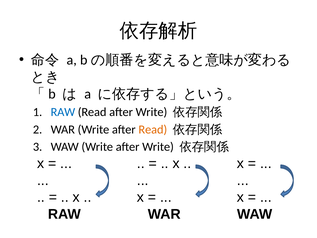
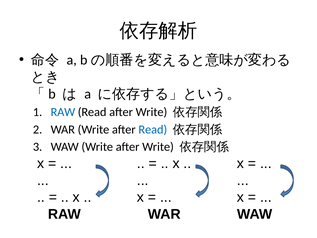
Read at (153, 129) colour: orange -> blue
